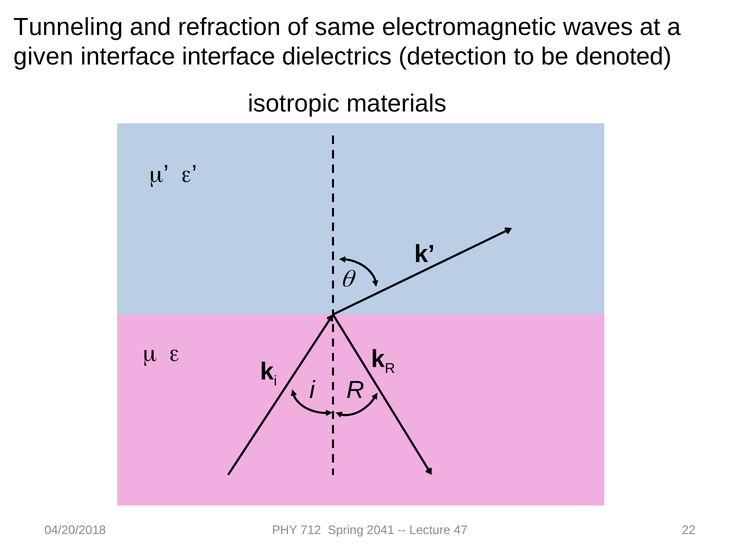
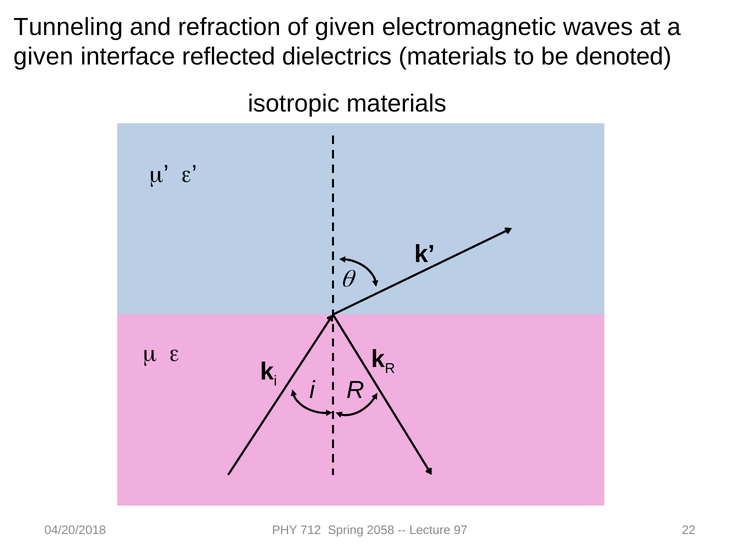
of same: same -> given
interface interface: interface -> reflected
dielectrics detection: detection -> materials
2041: 2041 -> 2058
47: 47 -> 97
